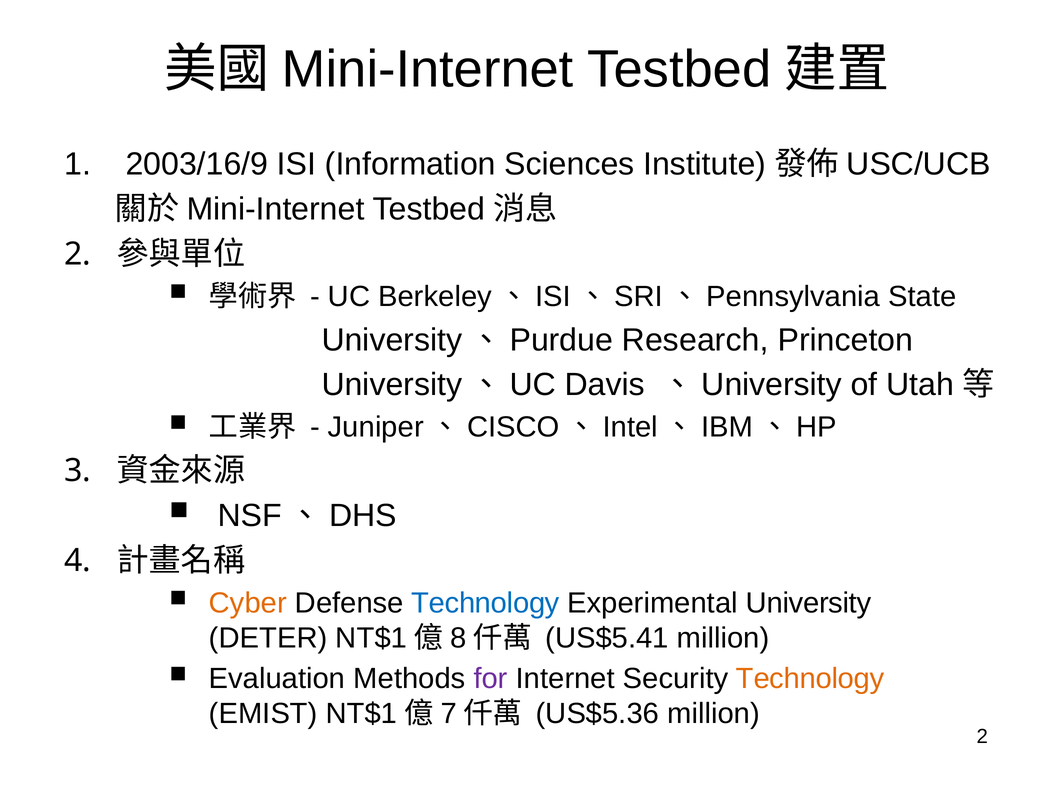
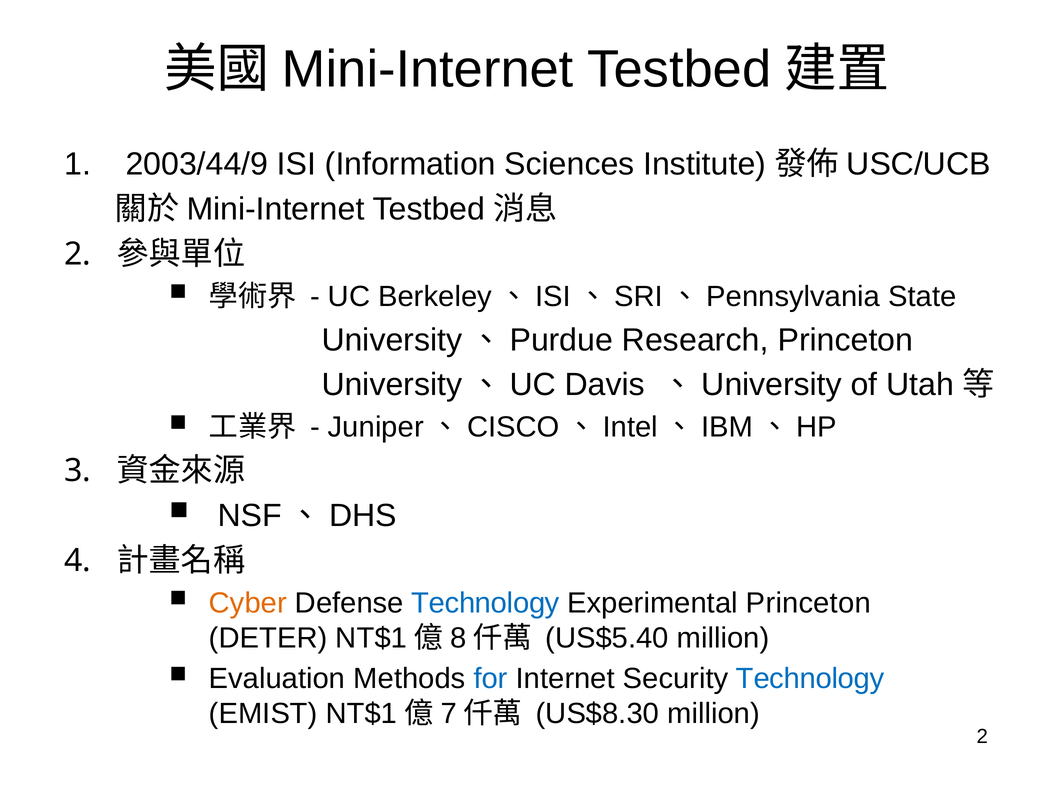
2003/16/9: 2003/16/9 -> 2003/44/9
Experimental University: University -> Princeton
US$5.41: US$5.41 -> US$5.40
for colour: purple -> blue
Technology at (810, 679) colour: orange -> blue
US$5.36: US$5.36 -> US$8.30
